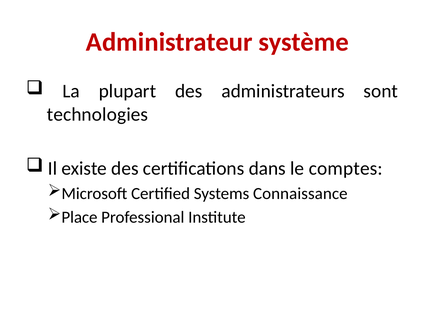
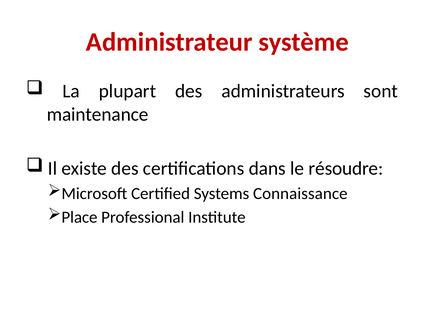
technologies: technologies -> maintenance
comptes: comptes -> résoudre
